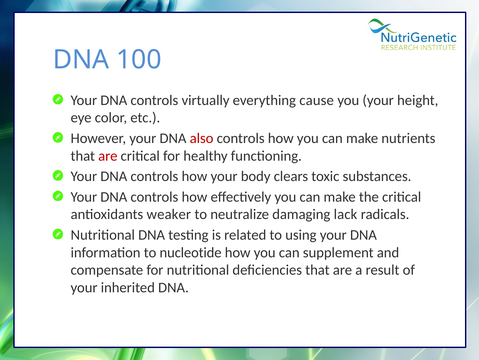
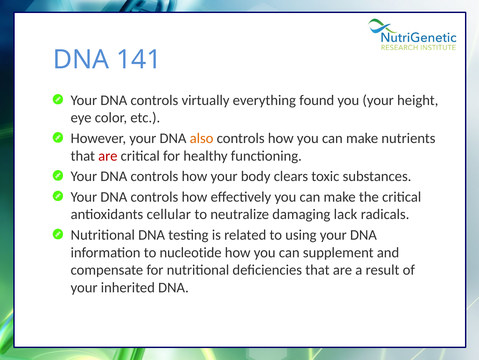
100: 100 -> 141
cause: cause -> found
also colour: red -> orange
weaker: weaker -> cellular
